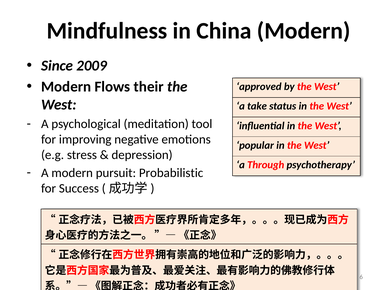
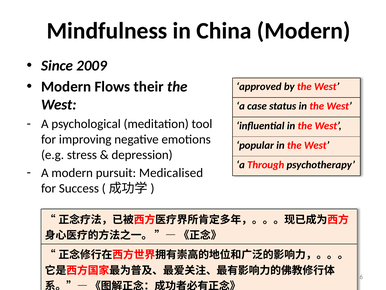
take: take -> case
Probabilistic: Probabilistic -> Medicalised
